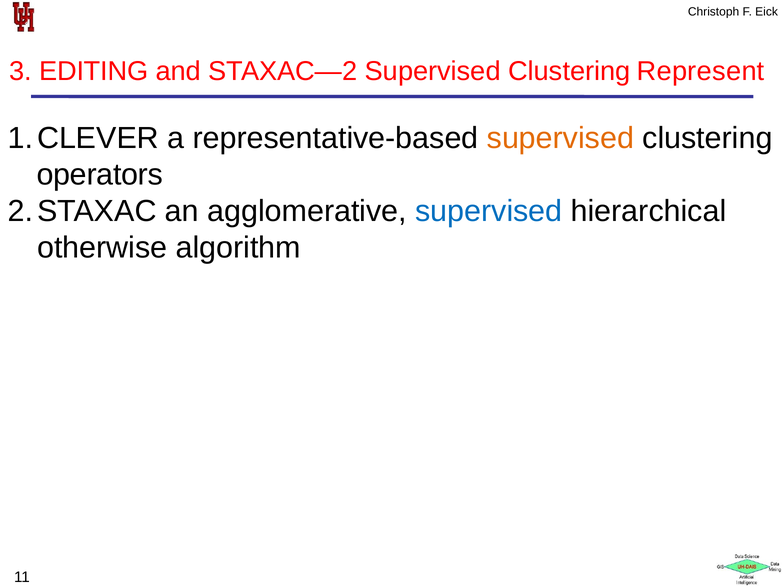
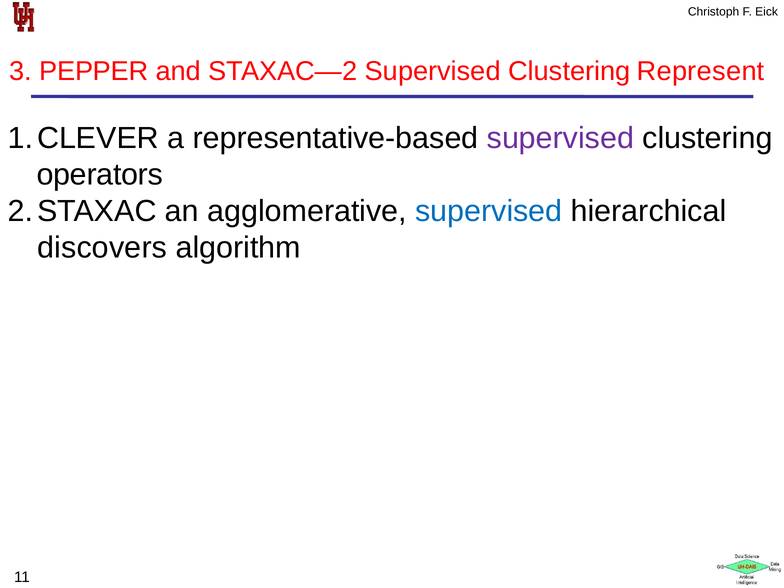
EDITING: EDITING -> PEPPER
supervised at (560, 138) colour: orange -> purple
otherwise: otherwise -> discovers
